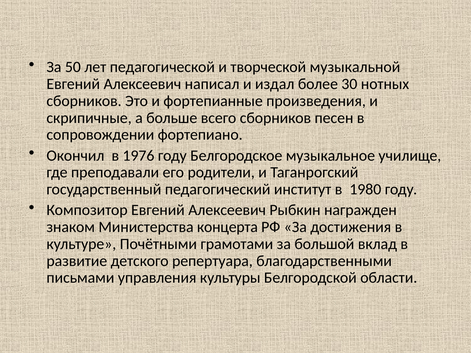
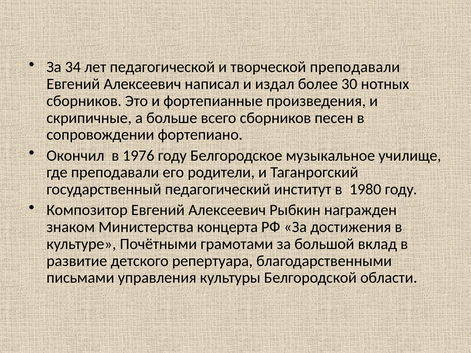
50: 50 -> 34
творческой музыкальной: музыкальной -> преподавали
